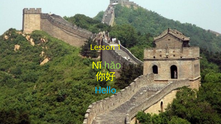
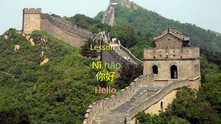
Hello colour: light blue -> pink
